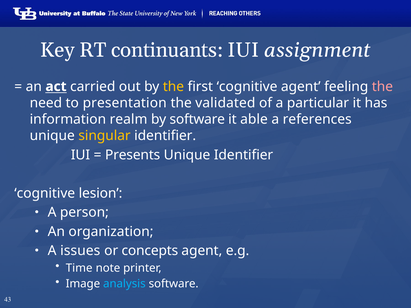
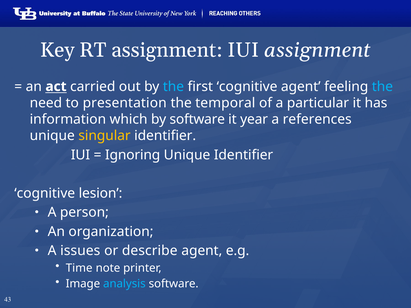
RT continuants: continuants -> assignment
the at (173, 87) colour: yellow -> light blue
the at (382, 87) colour: pink -> light blue
validated: validated -> temporal
realm: realm -> which
able: able -> year
Presents: Presents -> Ignoring
concepts: concepts -> describe
